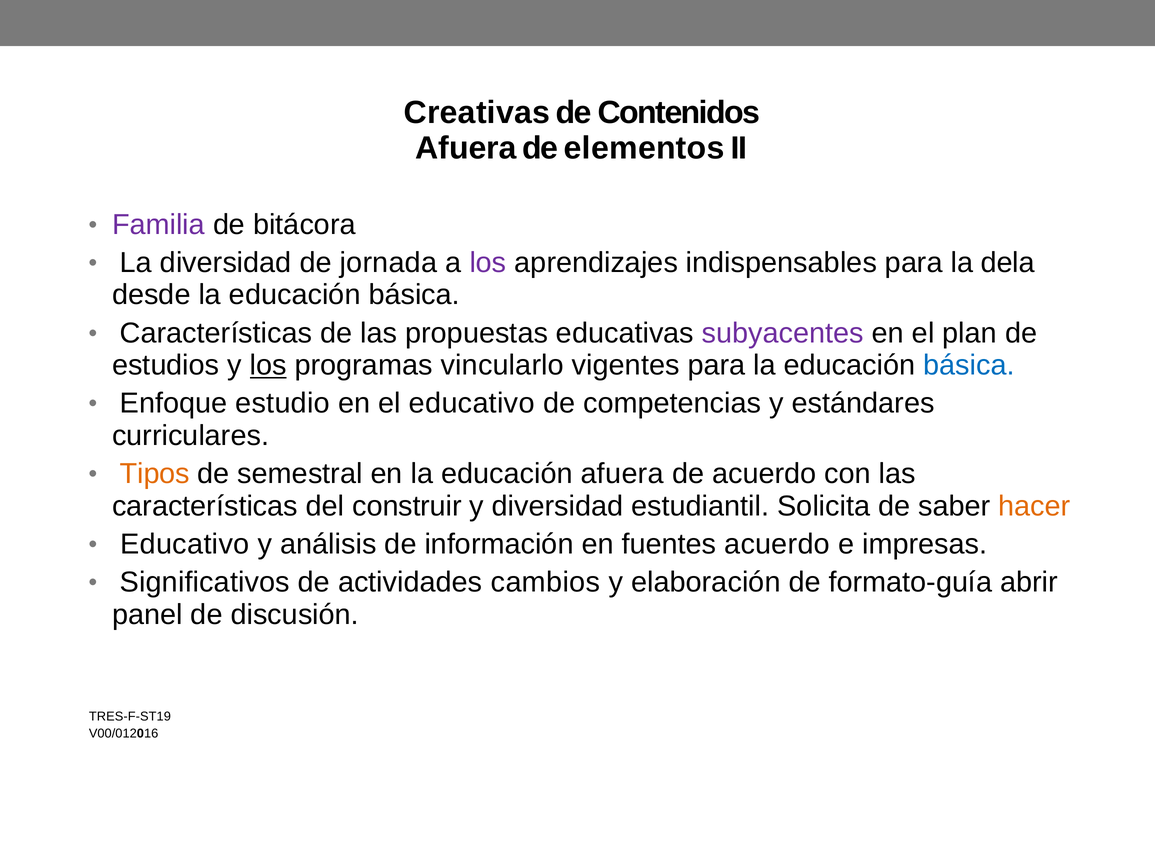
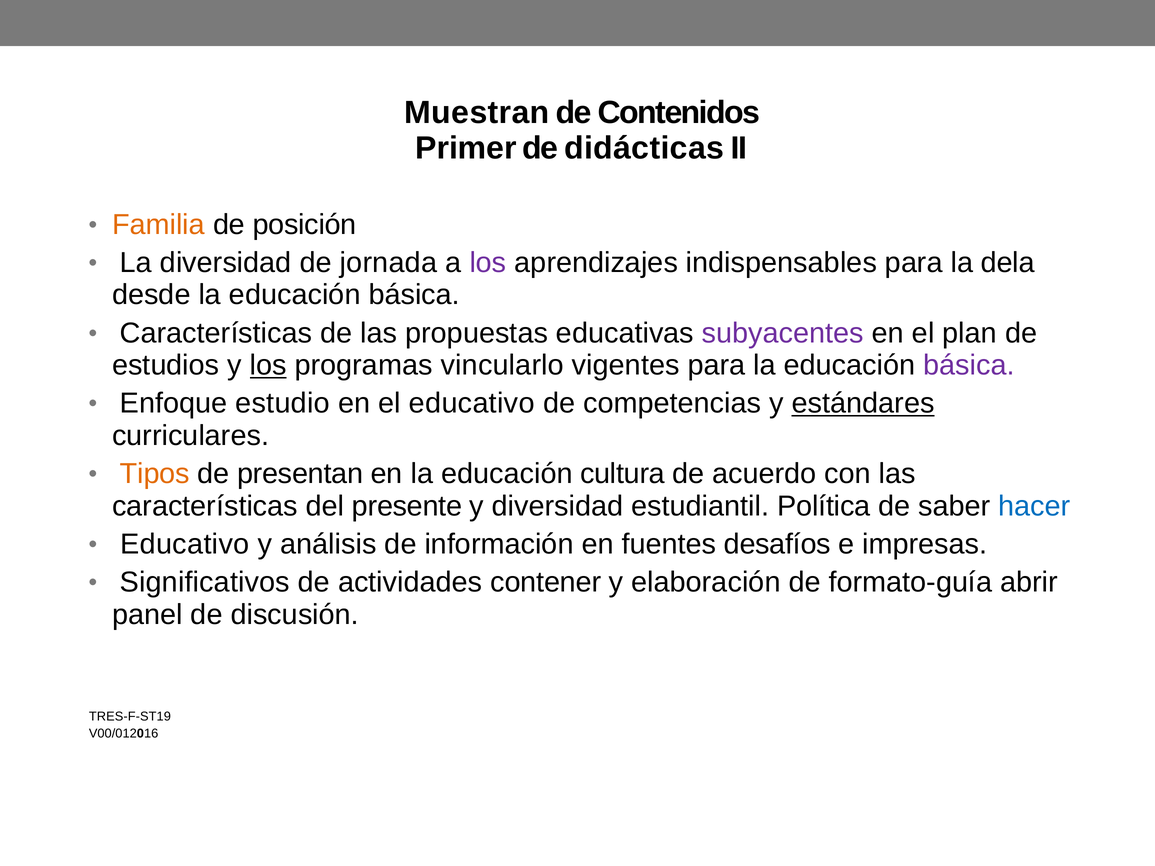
Creativas: Creativas -> Muestran
Afuera at (466, 148): Afuera -> Primer
elementos: elementos -> didácticas
Familia colour: purple -> orange
bitácora: bitácora -> posición
básica at (969, 365) colour: blue -> purple
estándares underline: none -> present
semestral: semestral -> presentan
educación afuera: afuera -> cultura
construir: construir -> presente
Solicita: Solicita -> Política
hacer colour: orange -> blue
fuentes acuerdo: acuerdo -> desafíos
cambios: cambios -> contener
